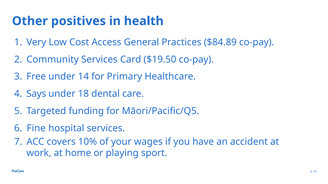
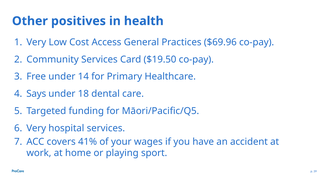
$84.89: $84.89 -> $69.96
Fine at (36, 128): Fine -> Very
10%: 10% -> 41%
